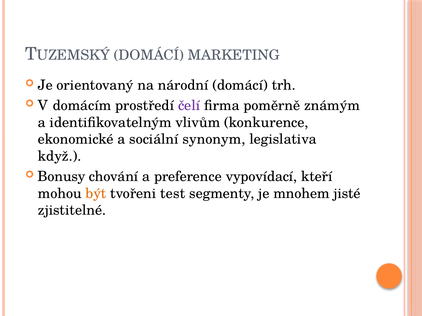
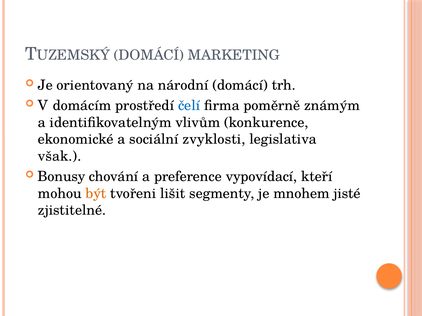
čelí colour: purple -> blue
synonym: synonym -> zvyklosti
když: když -> však
test: test -> lišit
